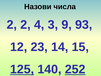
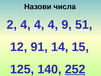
2 2: 2 -> 4
3 at (53, 25): 3 -> 4
93: 93 -> 51
23: 23 -> 91
125 underline: present -> none
